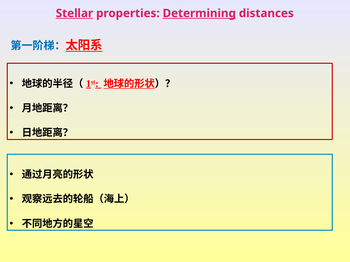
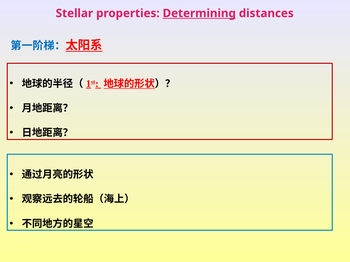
Stellar underline: present -> none
